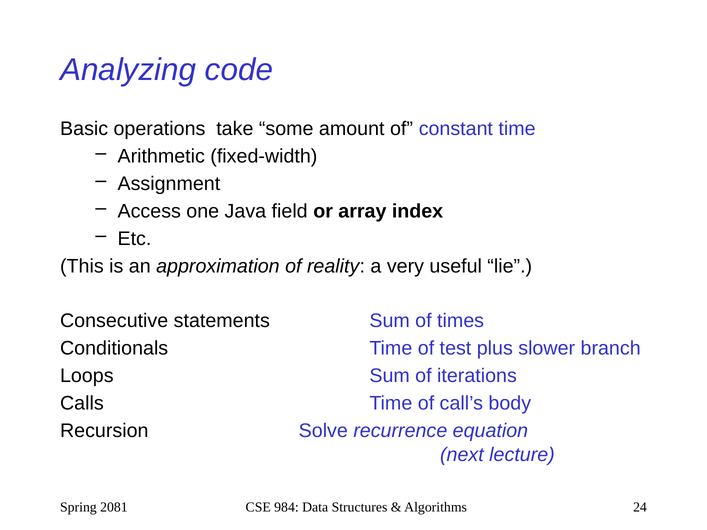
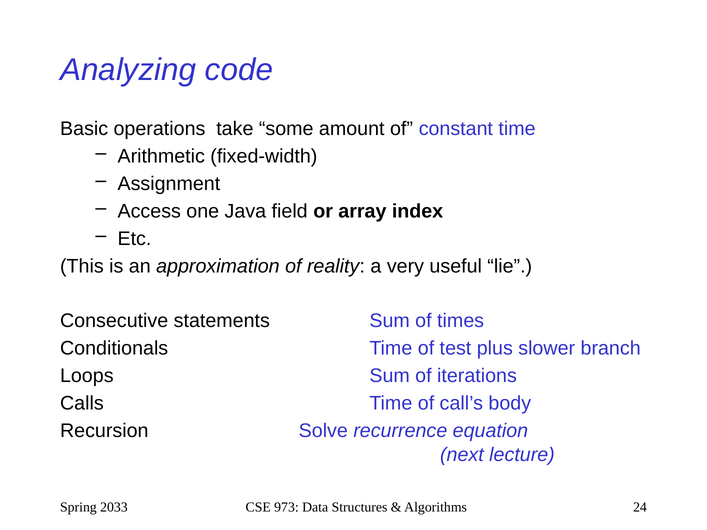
2081: 2081 -> 2033
984: 984 -> 973
